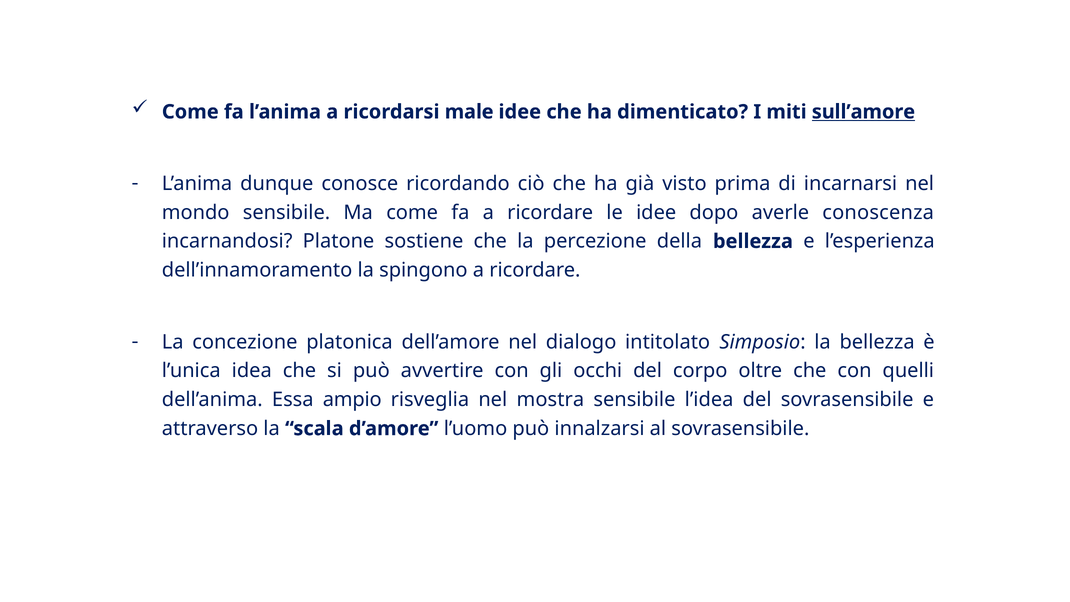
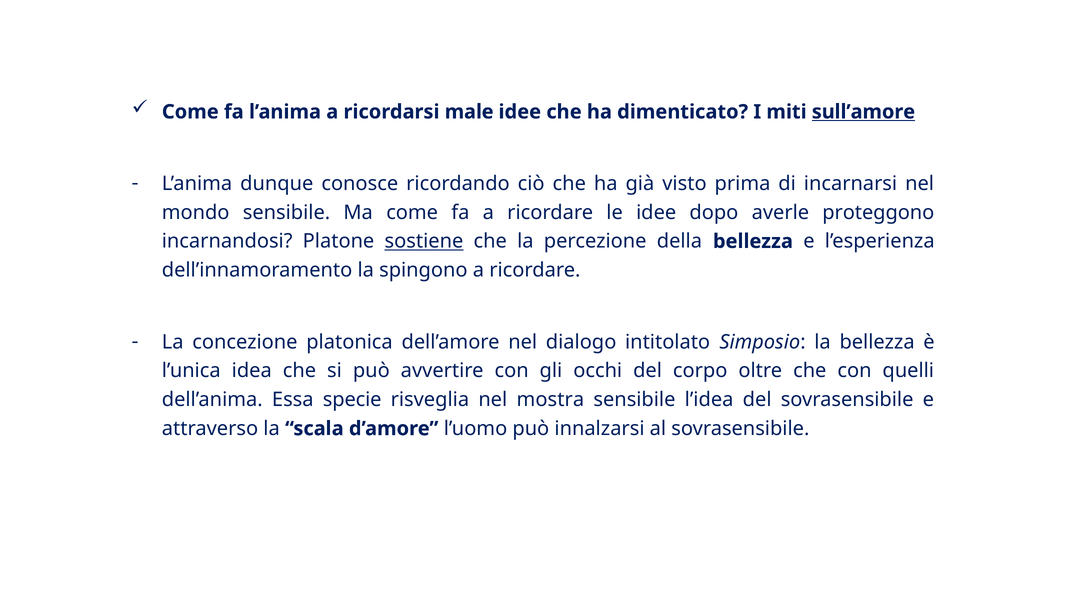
conoscenza: conoscenza -> proteggono
sostiene underline: none -> present
ampio: ampio -> specie
